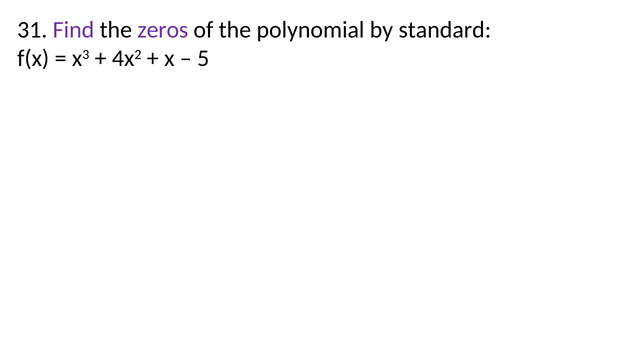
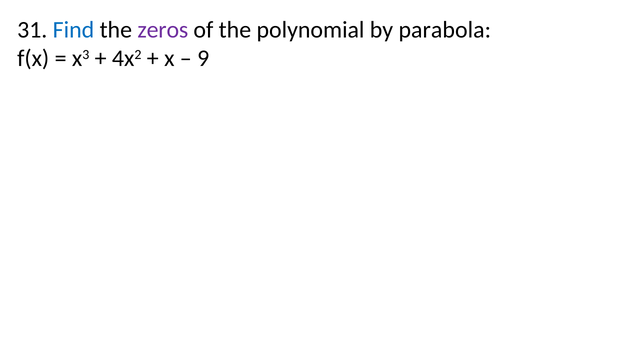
Find colour: purple -> blue
standard: standard -> parabola
5: 5 -> 9
